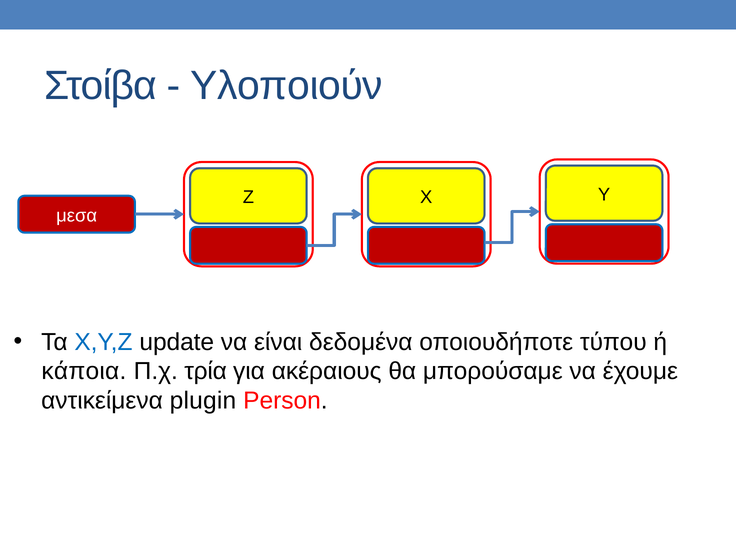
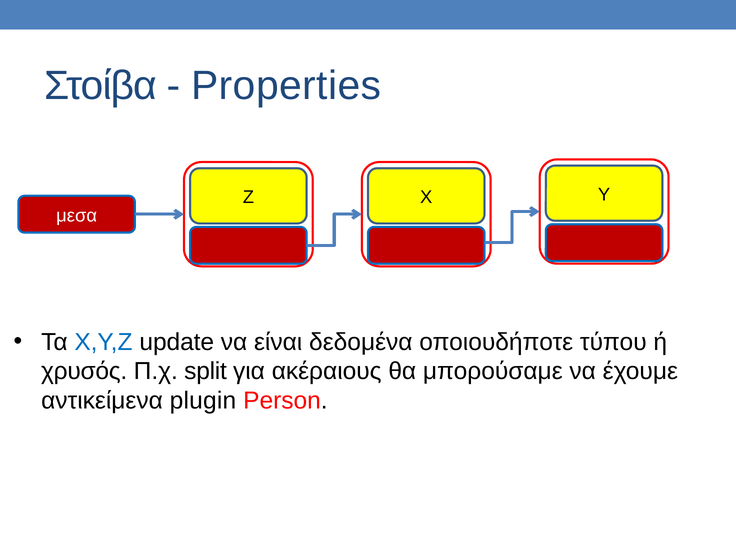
Υλοποιούν: Υλοποιούν -> Properties
κάποια: κάποια -> χρυσός
τρία: τρία -> split
